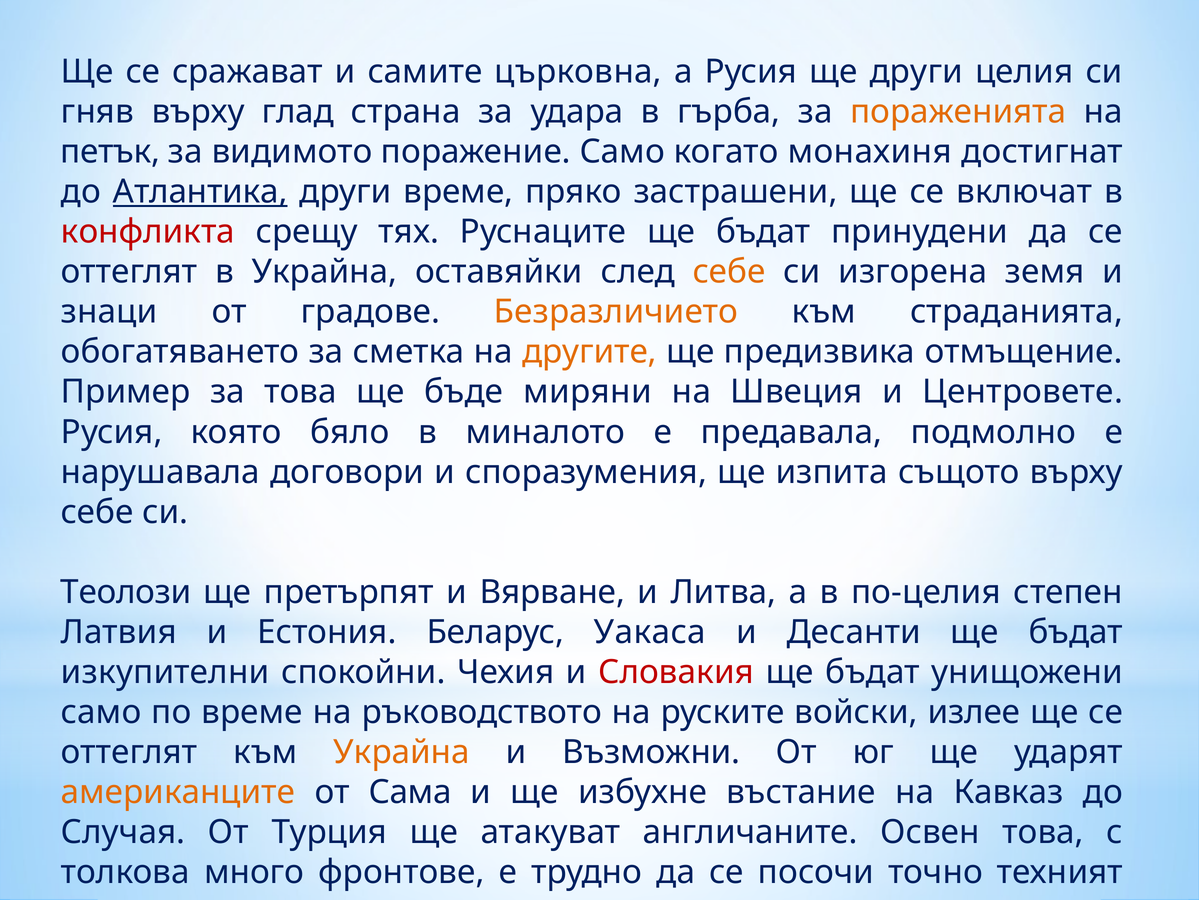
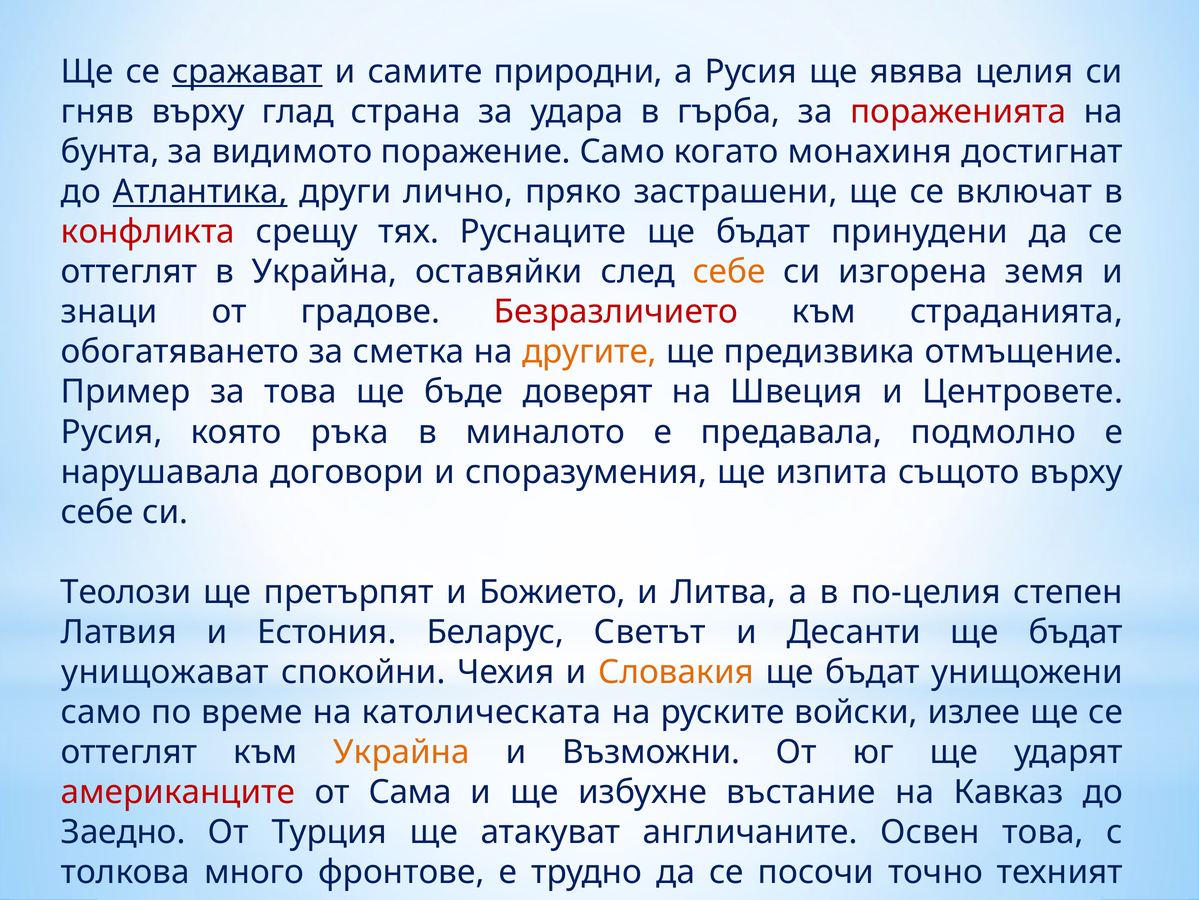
сражават underline: none -> present
църковна: църковна -> природни
ще други: други -> явява
пораженията colour: orange -> red
петък: петък -> бунта
други време: време -> лично
Безразличието colour: orange -> red
миряни: миряни -> доверят
бяло: бяло -> ръка
Вярване: Вярване -> Божието
Уакаса: Уакаса -> Светът
изкупителни: изкупителни -> унищожават
Словакия colour: red -> orange
ръководството: ръководството -> католическата
американците colour: orange -> red
Случая: Случая -> Заедно
